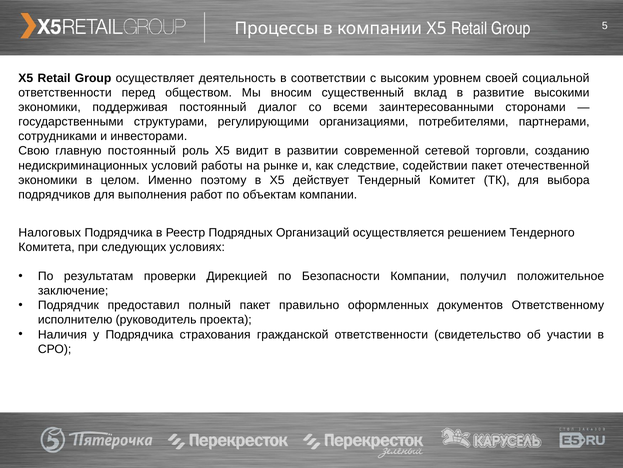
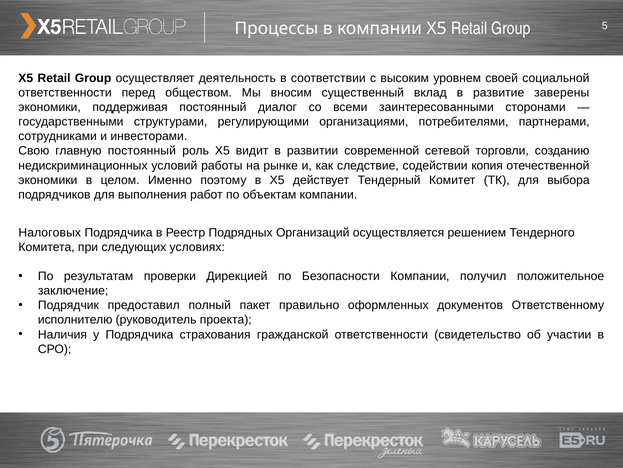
высокими: высокими -> заверены
содействии пакет: пакет -> копия
